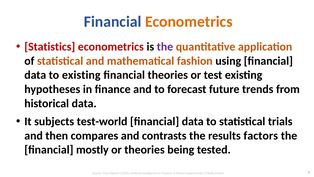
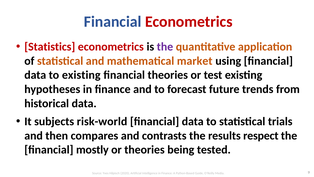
Econometrics at (189, 22) colour: orange -> red
fashion: fashion -> market
test-world: test-world -> risk-world
factors: factors -> respect
